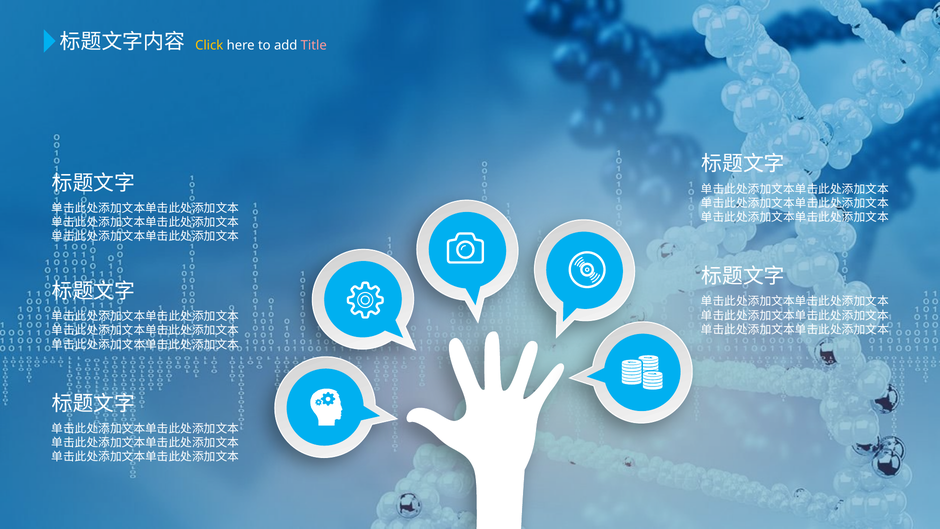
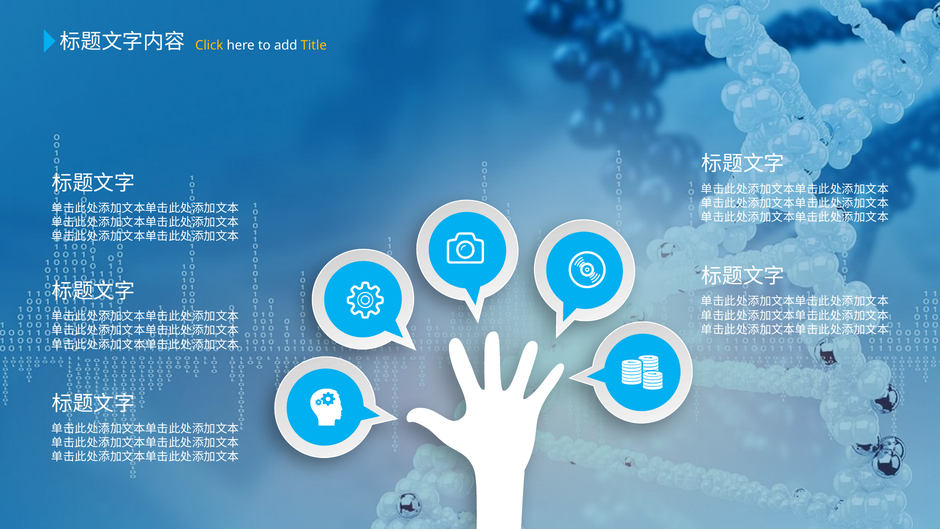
Title colour: pink -> yellow
